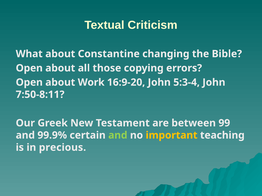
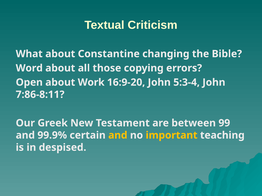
Open at (29, 68): Open -> Word
7:50-8:11: 7:50-8:11 -> 7:86-8:11
and at (118, 136) colour: light green -> yellow
precious: precious -> despised
